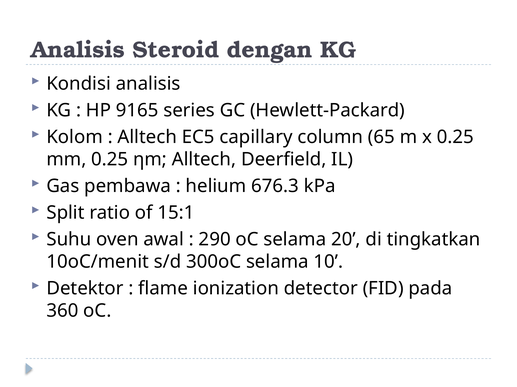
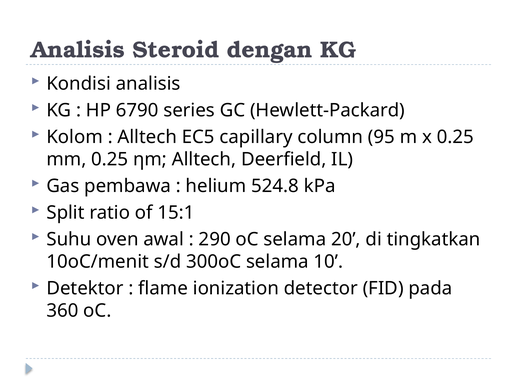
9165: 9165 -> 6790
65: 65 -> 95
676.3: 676.3 -> 524.8
